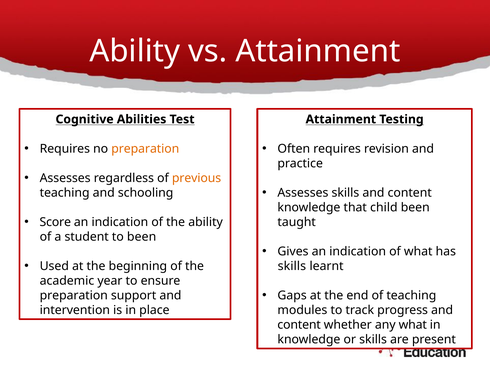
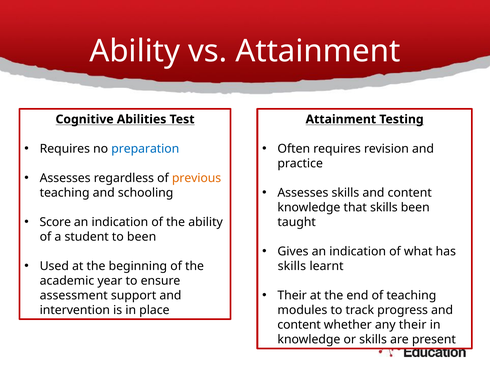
preparation at (145, 149) colour: orange -> blue
that child: child -> skills
Gaps at (292, 296): Gaps -> Their
preparation at (74, 296): preparation -> assessment
any what: what -> their
